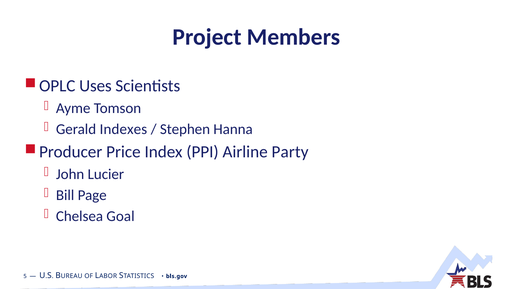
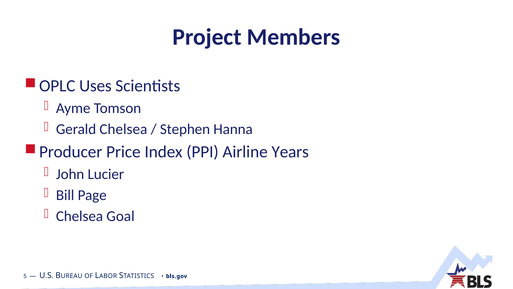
Gerald Indexes: Indexes -> Chelsea
Party: Party -> Years
